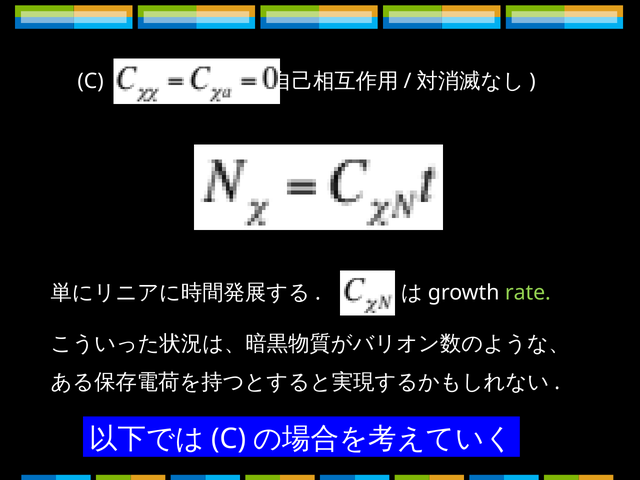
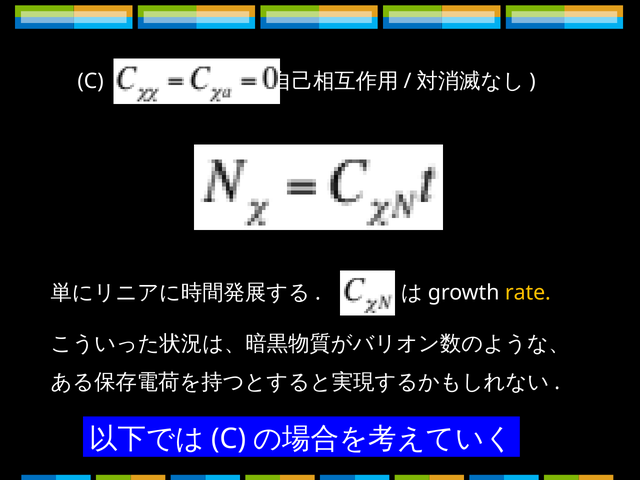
rate colour: light green -> yellow
